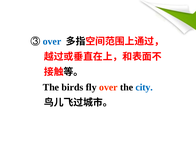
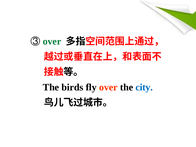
over at (52, 41) colour: blue -> green
